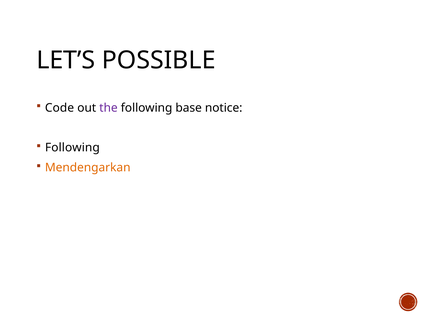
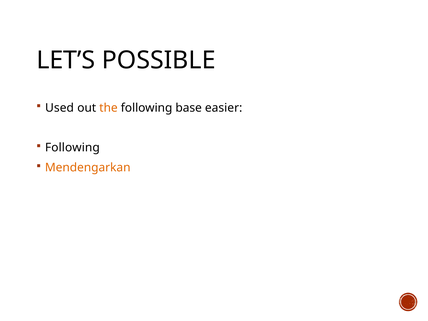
Code: Code -> Used
the colour: purple -> orange
notice: notice -> easier
